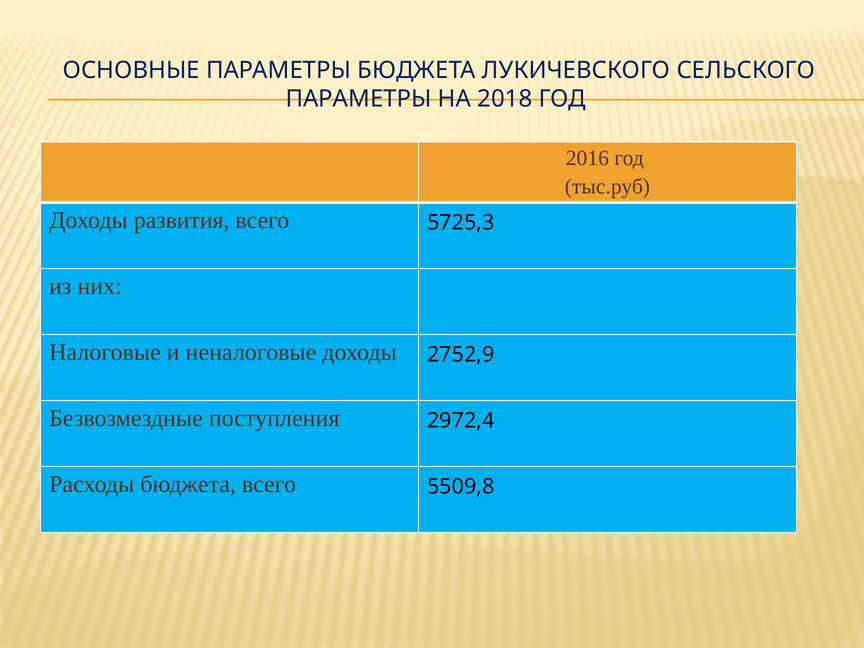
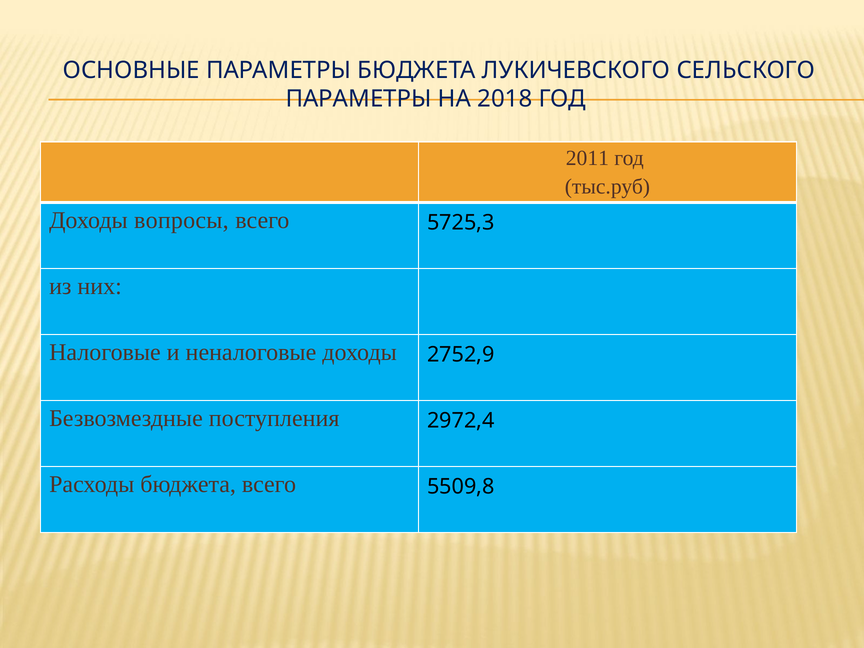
2016: 2016 -> 2011
развития: развития -> вопросы
